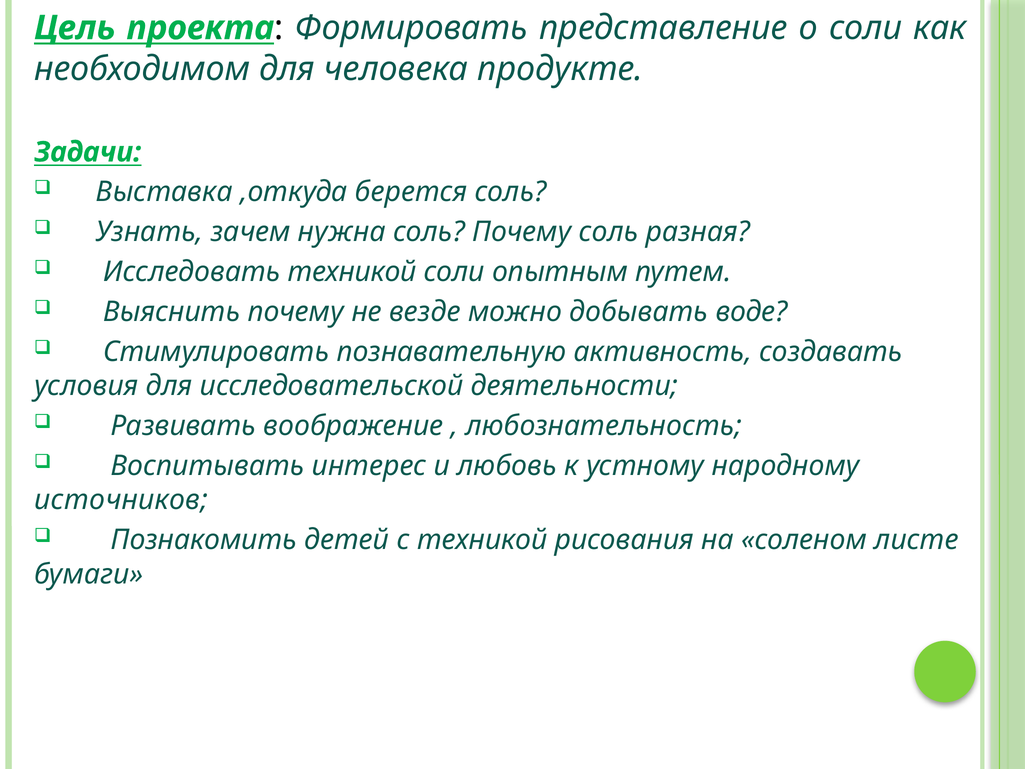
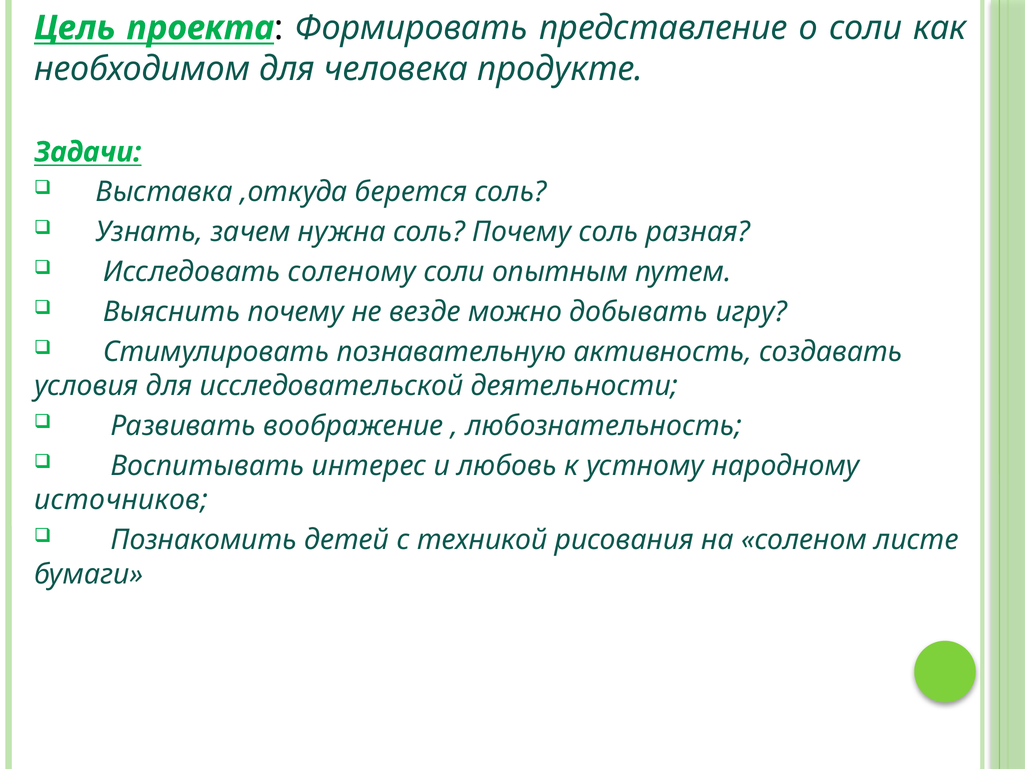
Исследовать техникой: техникой -> соленому
воде: воде -> игру
